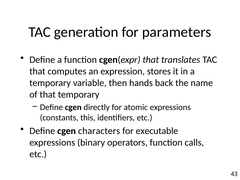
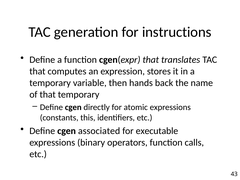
parameters: parameters -> instructions
characters: characters -> associated
